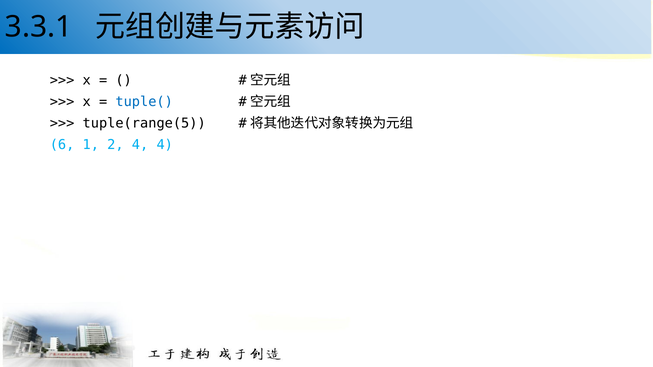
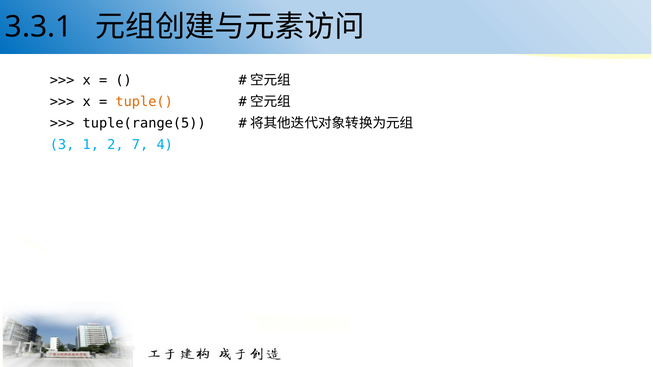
tuple( colour: blue -> orange
6: 6 -> 3
2 4: 4 -> 7
